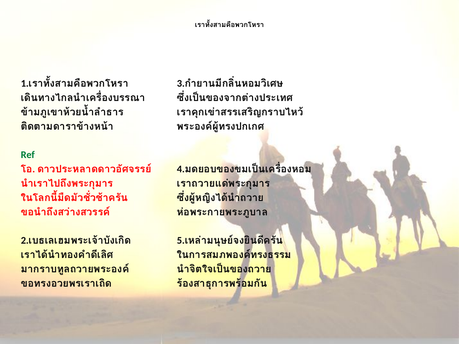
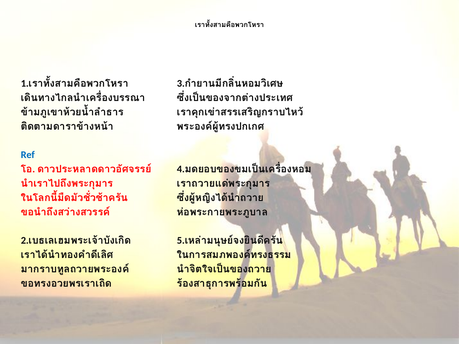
Ref colour: green -> blue
